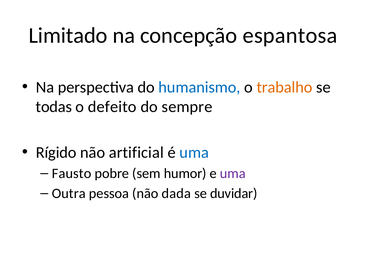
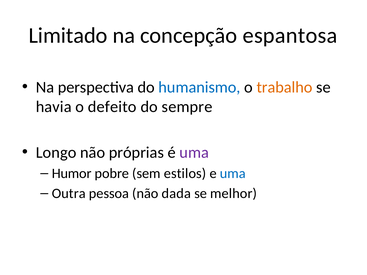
todas: todas -> havia
Rígido: Rígido -> Longo
artificial: artificial -> próprias
uma at (194, 153) colour: blue -> purple
Fausto: Fausto -> Humor
humor: humor -> estilos
uma at (233, 174) colour: purple -> blue
duvidar: duvidar -> melhor
